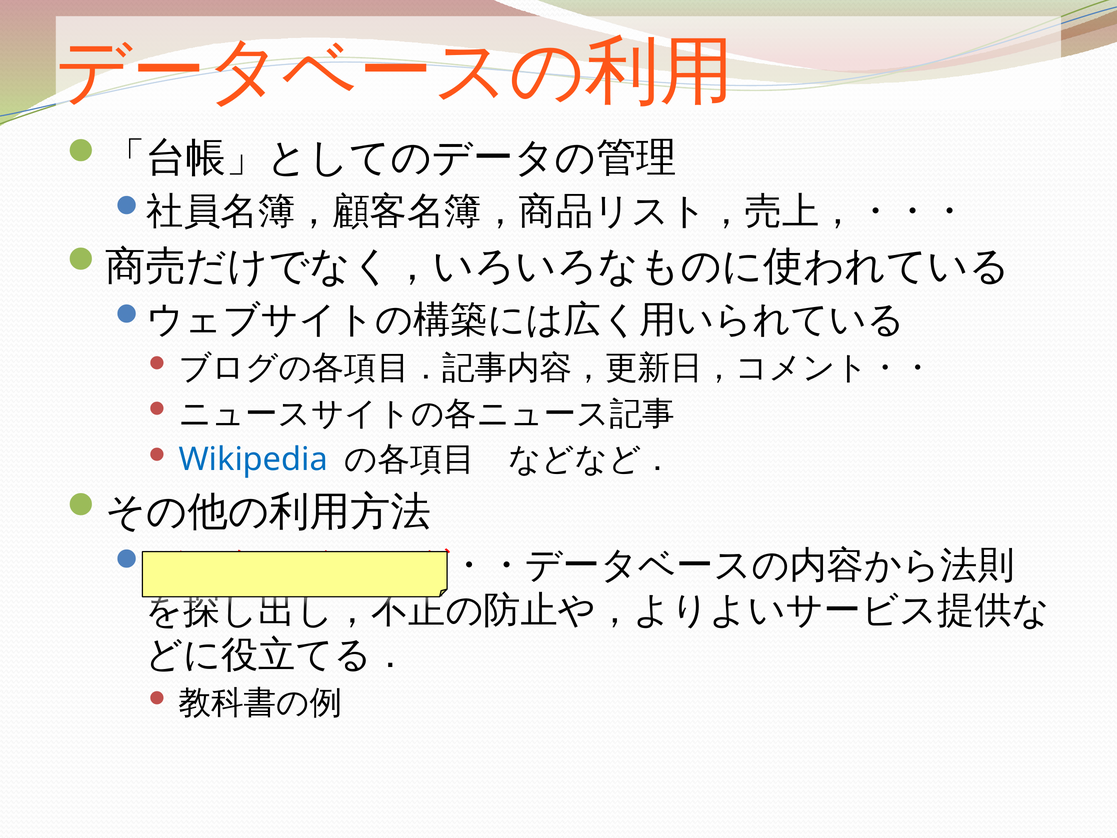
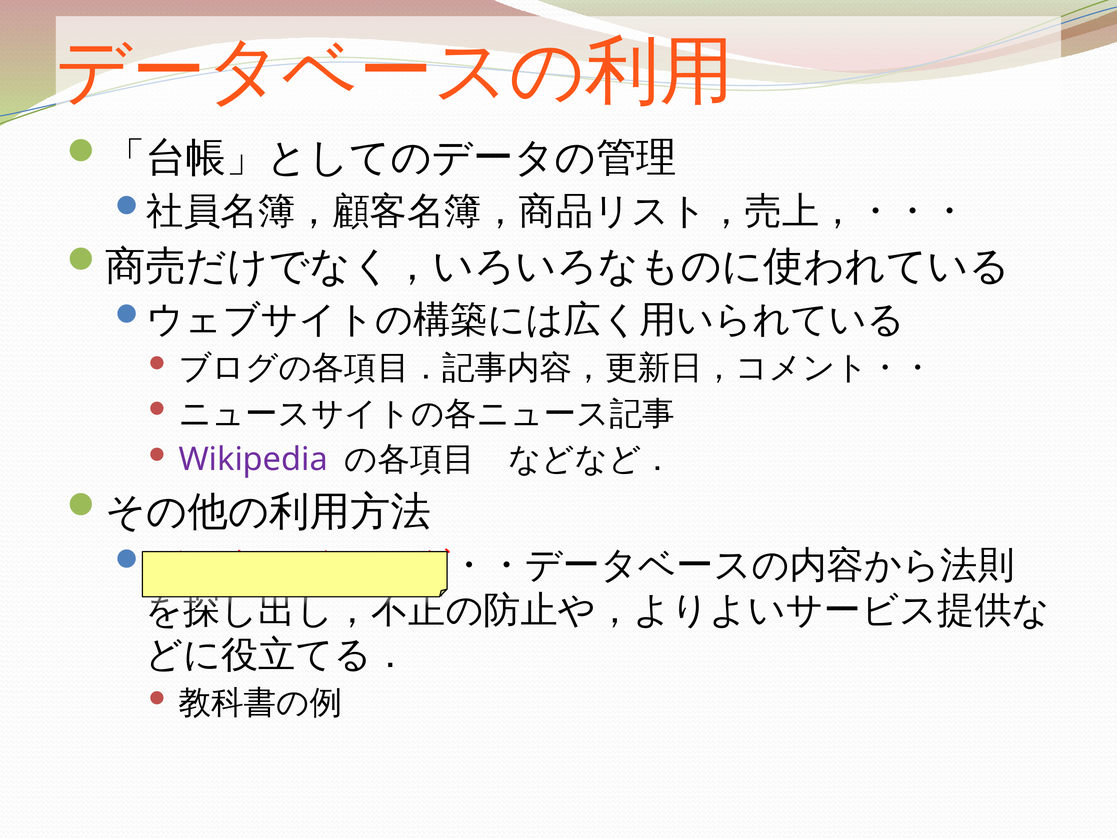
Wikipedia colour: blue -> purple
